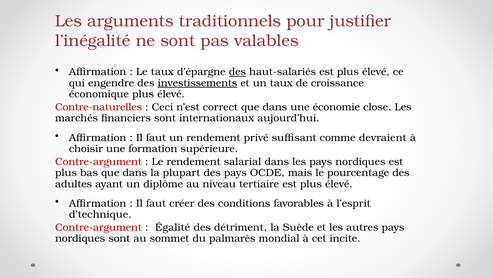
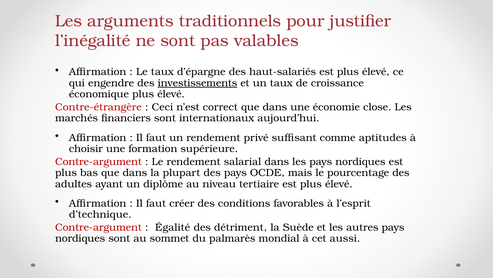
des at (237, 72) underline: present -> none
Contre-naturelles: Contre-naturelles -> Contre-étrangère
devraient: devraient -> aptitudes
incite: incite -> aussi
